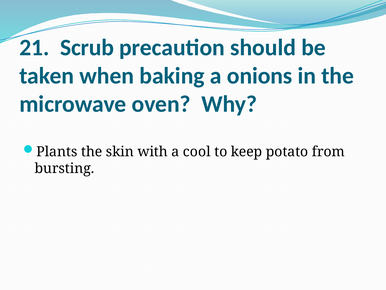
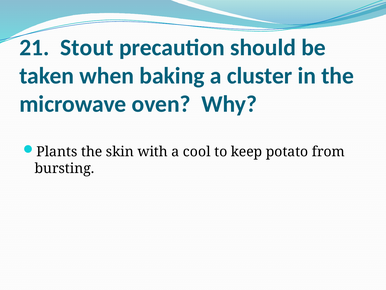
Scrub: Scrub -> Stout
onions: onions -> cluster
